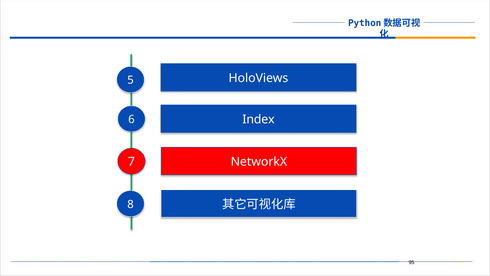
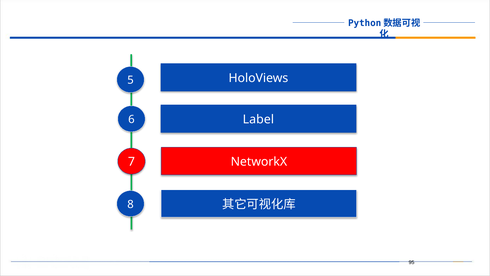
Index: Index -> Label
